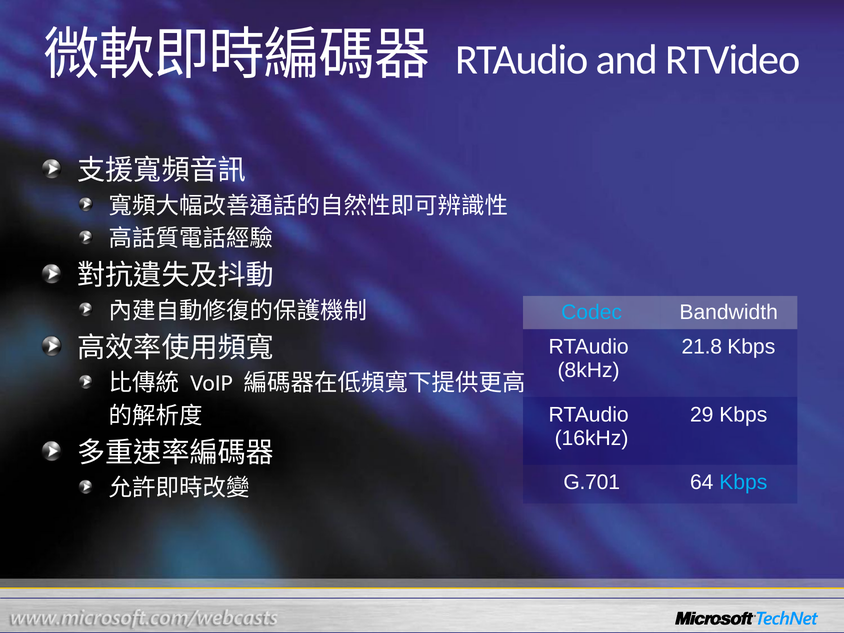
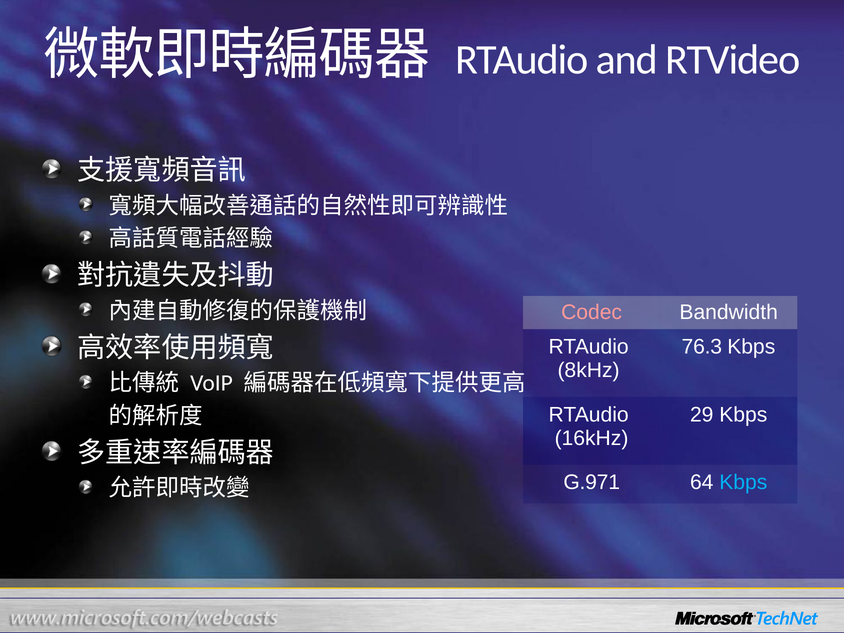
Codec colour: light blue -> pink
21.8: 21.8 -> 76.3
G.701: G.701 -> G.971
